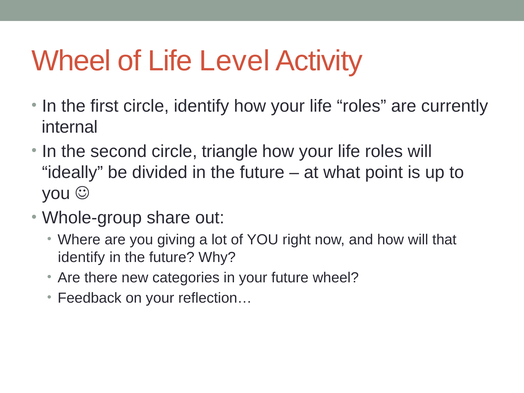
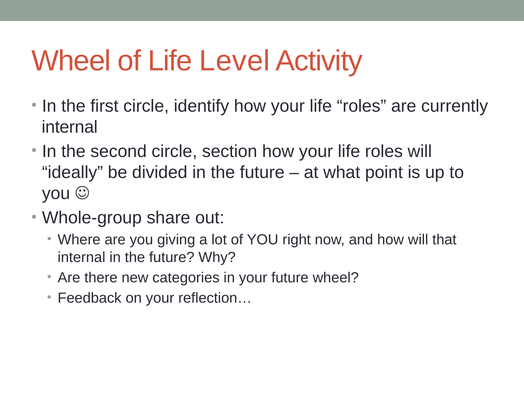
triangle: triangle -> section
identify at (81, 257): identify -> internal
